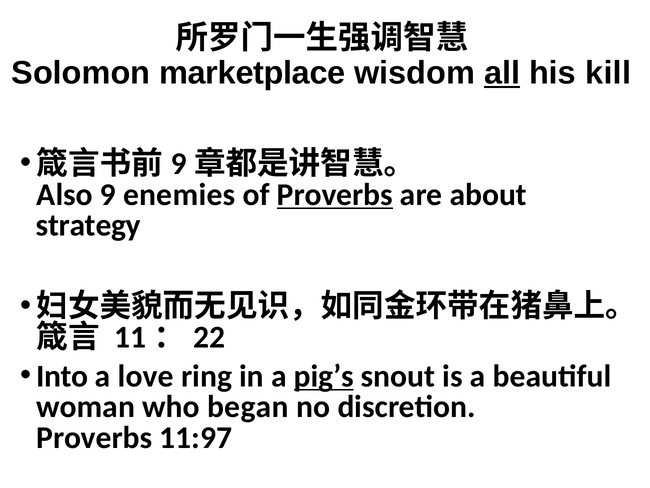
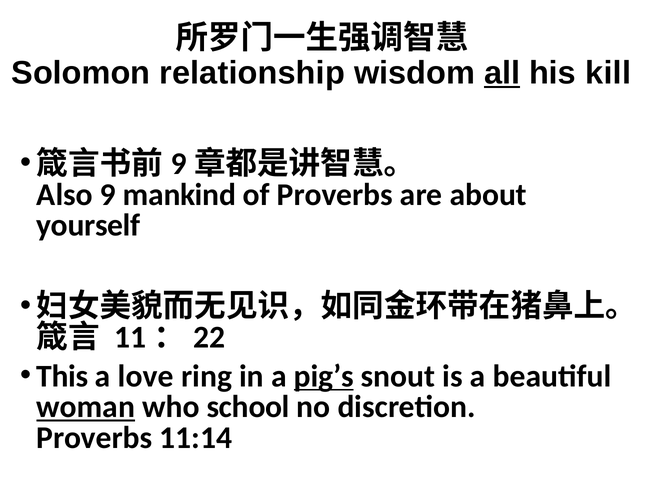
marketplace: marketplace -> relationship
enemies: enemies -> mankind
Proverbs at (335, 194) underline: present -> none
strategy: strategy -> yourself
Into: Into -> This
woman underline: none -> present
began: began -> school
11:97: 11:97 -> 11:14
